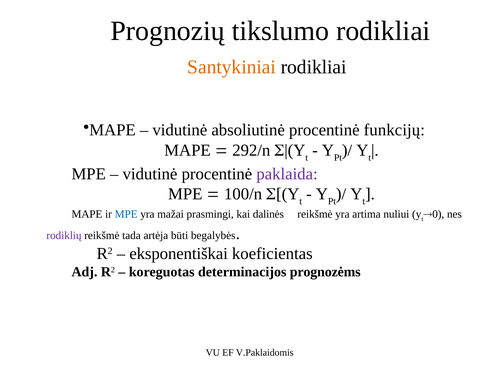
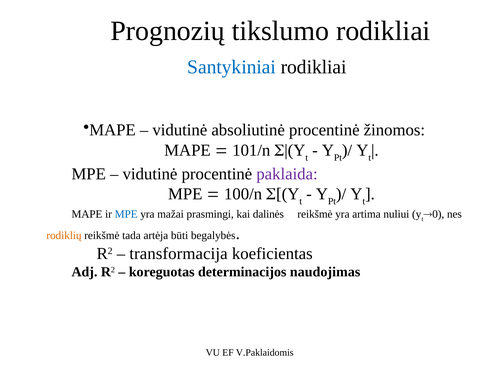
Santykiniai colour: orange -> blue
funkcijų: funkcijų -> žinomos
292/n: 292/n -> 101/n
rodiklių colour: purple -> orange
eksponentiškai: eksponentiškai -> transformacija
prognozėms: prognozėms -> naudojimas
